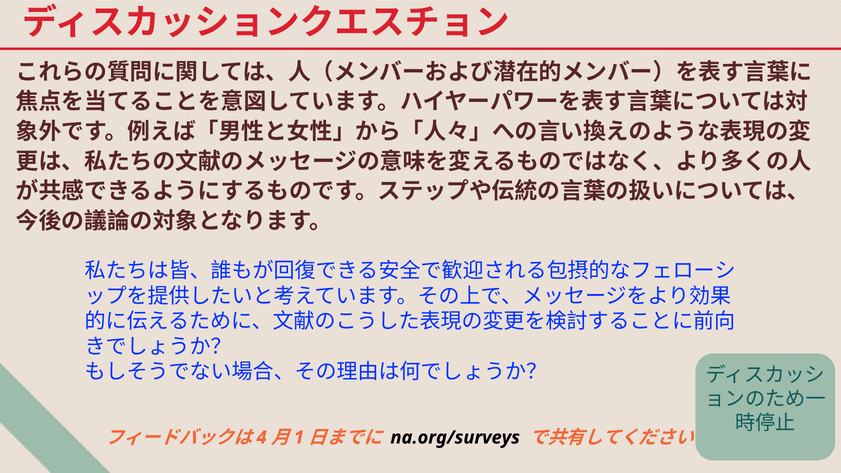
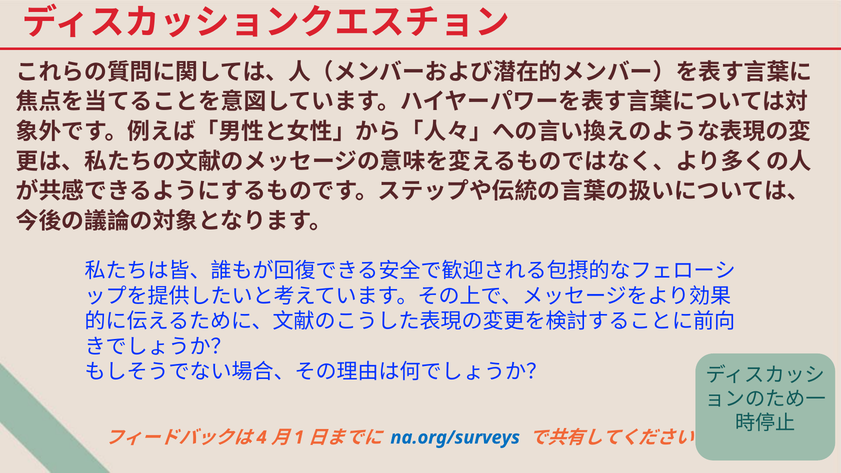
na.org/surveys colour: black -> blue
